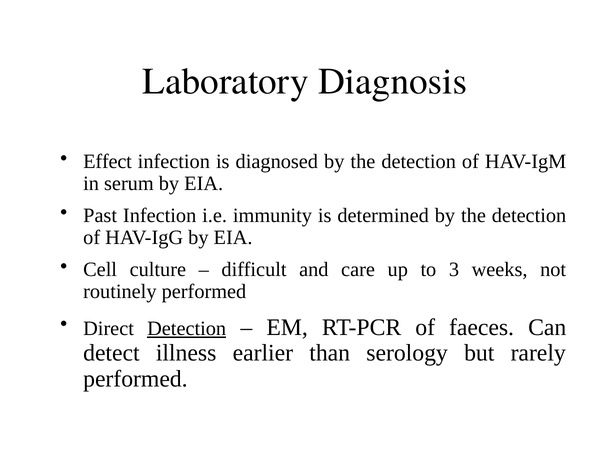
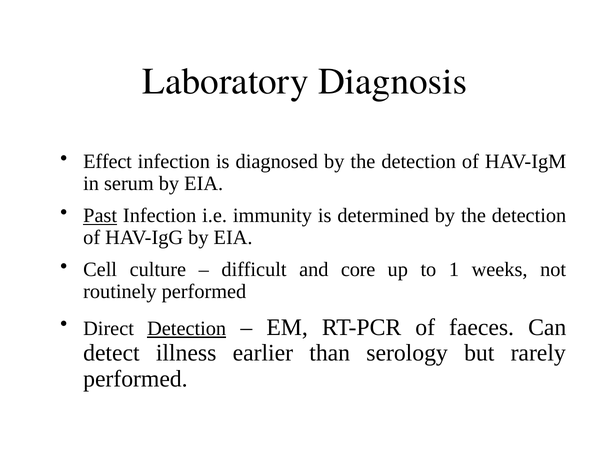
Past underline: none -> present
care: care -> core
3: 3 -> 1
